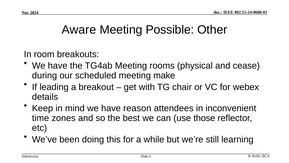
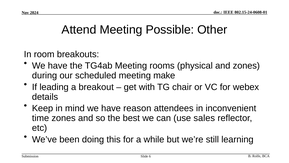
Aware: Aware -> Attend
and cease: cease -> zones
those: those -> sales
